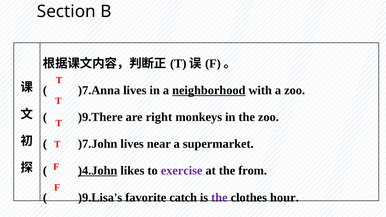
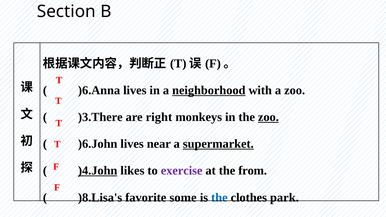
)7.Anna: )7.Anna -> )6.Anna
)9.There: )9.There -> )3.There
zoo at (268, 117) underline: none -> present
)7.John: )7.John -> )6.John
supermarket underline: none -> present
)9.Lisa's: )9.Lisa's -> )8.Lisa's
catch: catch -> some
the at (219, 198) colour: purple -> blue
hour: hour -> park
